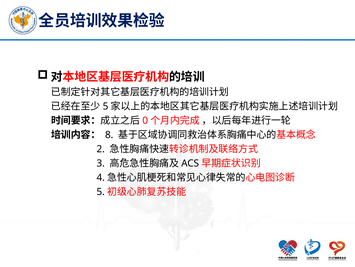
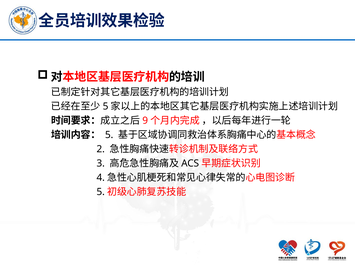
0: 0 -> 9
8 at (109, 135): 8 -> 5
